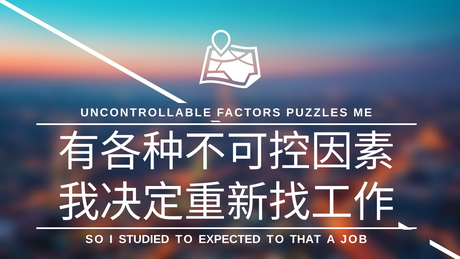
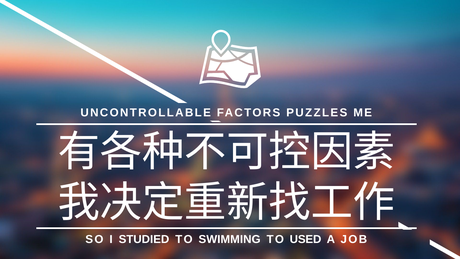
EXPECTED: EXPECTED -> SWIMMING
THAT: THAT -> USED
